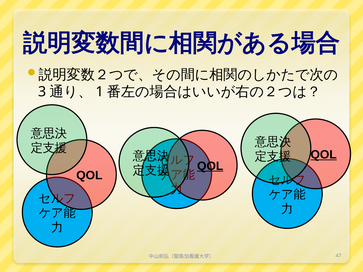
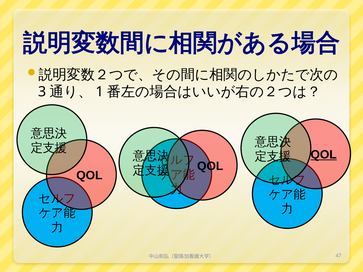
QOL at (210, 166) underline: present -> none
